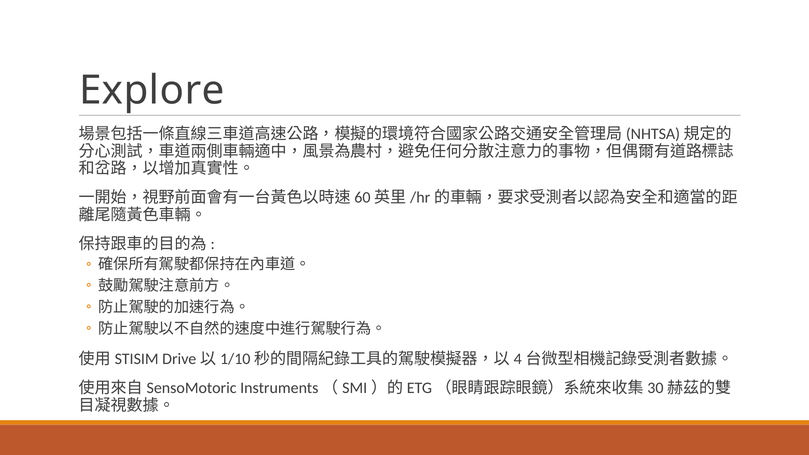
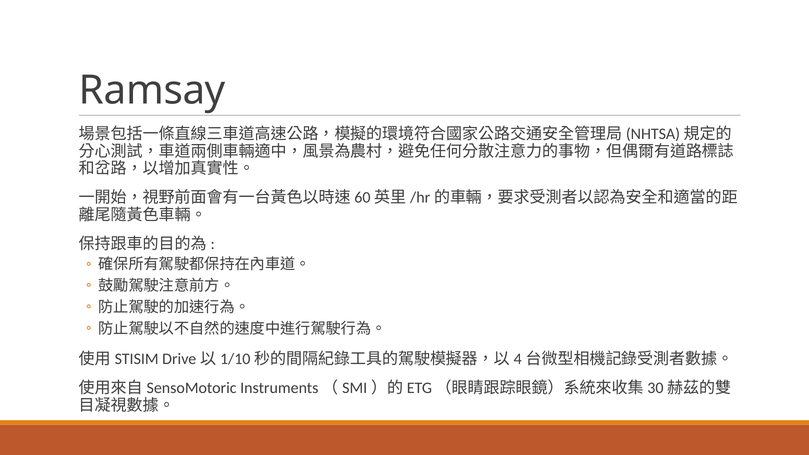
Explore: Explore -> Ramsay
